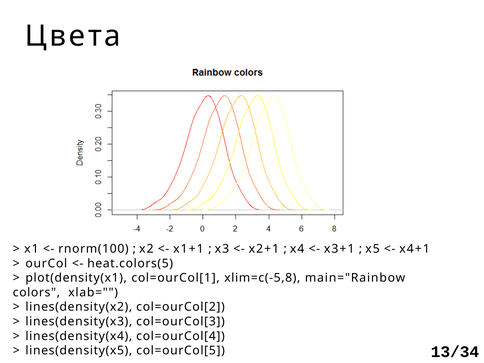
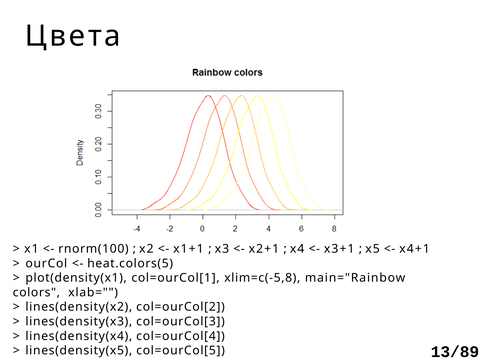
13/34: 13/34 -> 13/89
